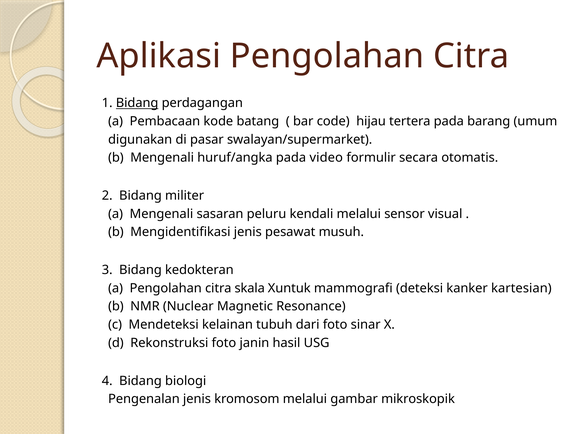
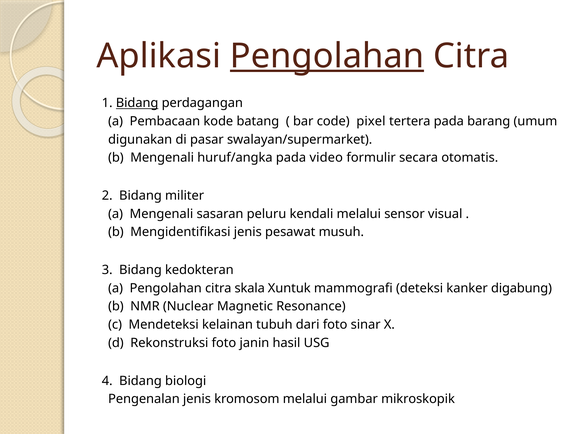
Pengolahan at (327, 56) underline: none -> present
hijau: hijau -> pixel
kartesian: kartesian -> digabung
